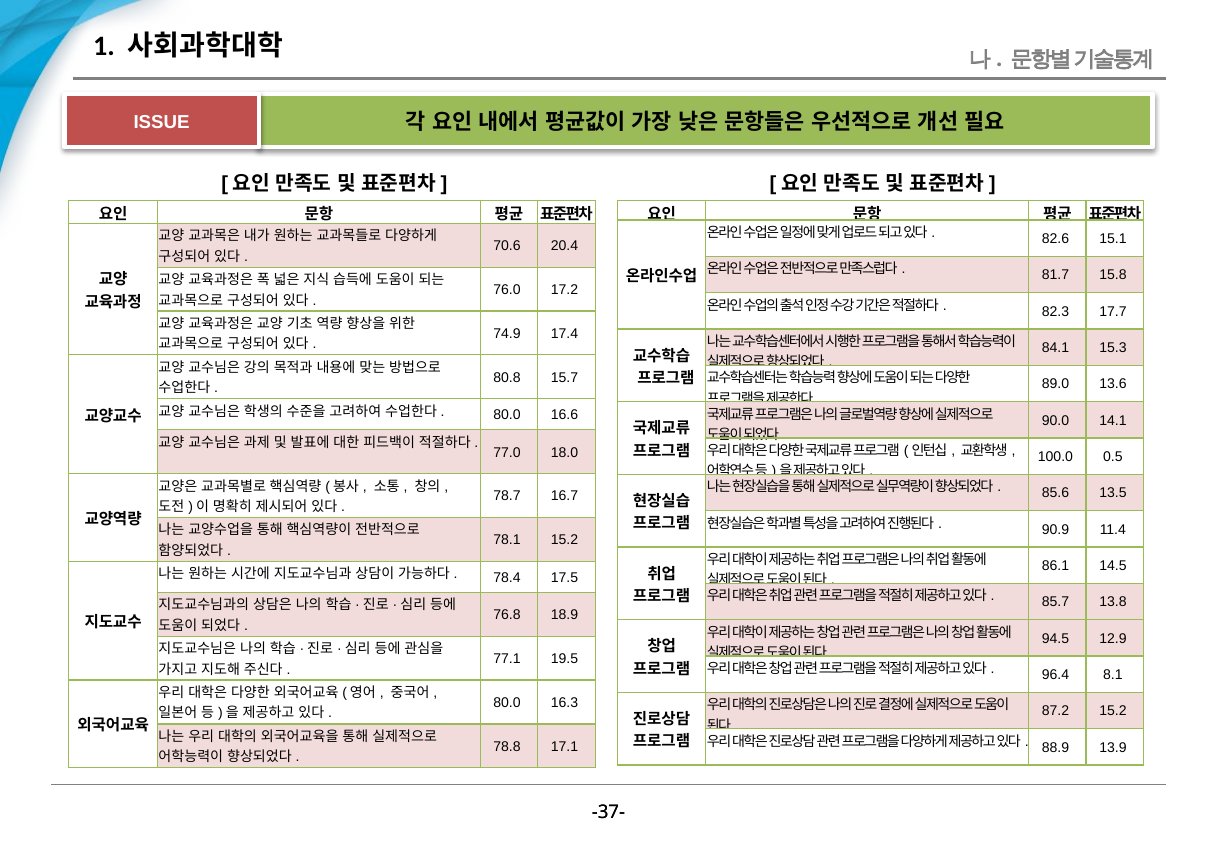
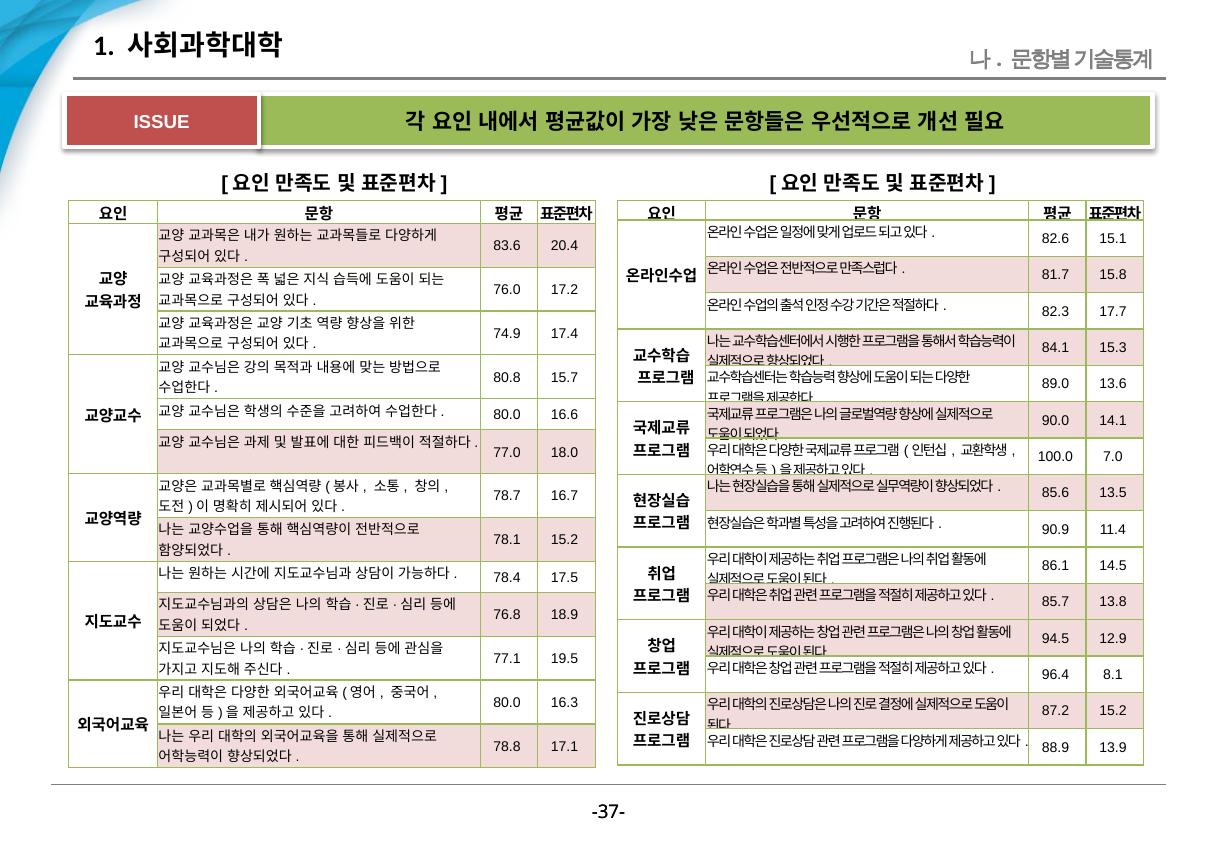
70.6: 70.6 -> 83.6
0.5: 0.5 -> 7.0
